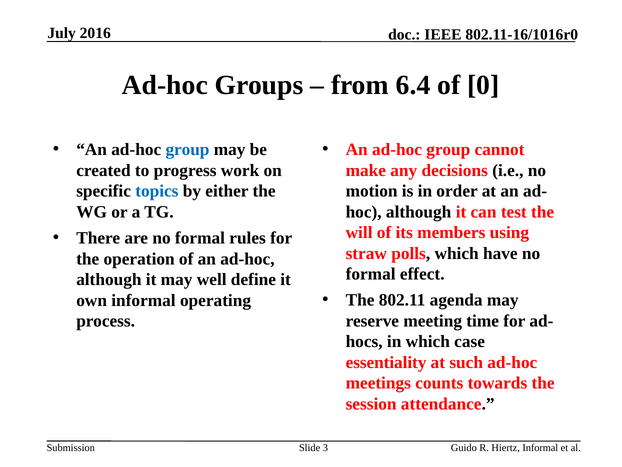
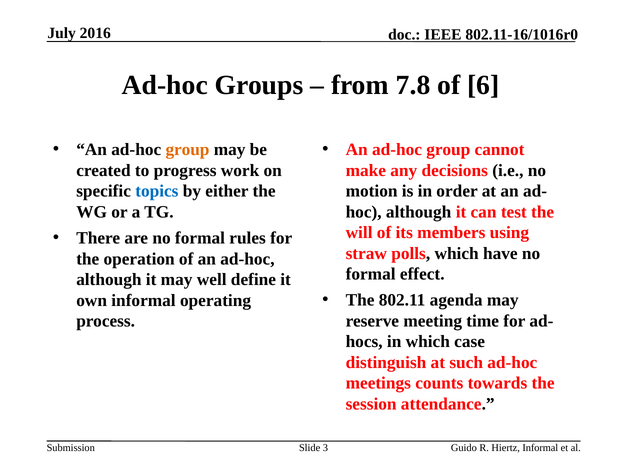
6.4: 6.4 -> 7.8
0: 0 -> 6
group at (187, 150) colour: blue -> orange
essentiality: essentiality -> distinguish
